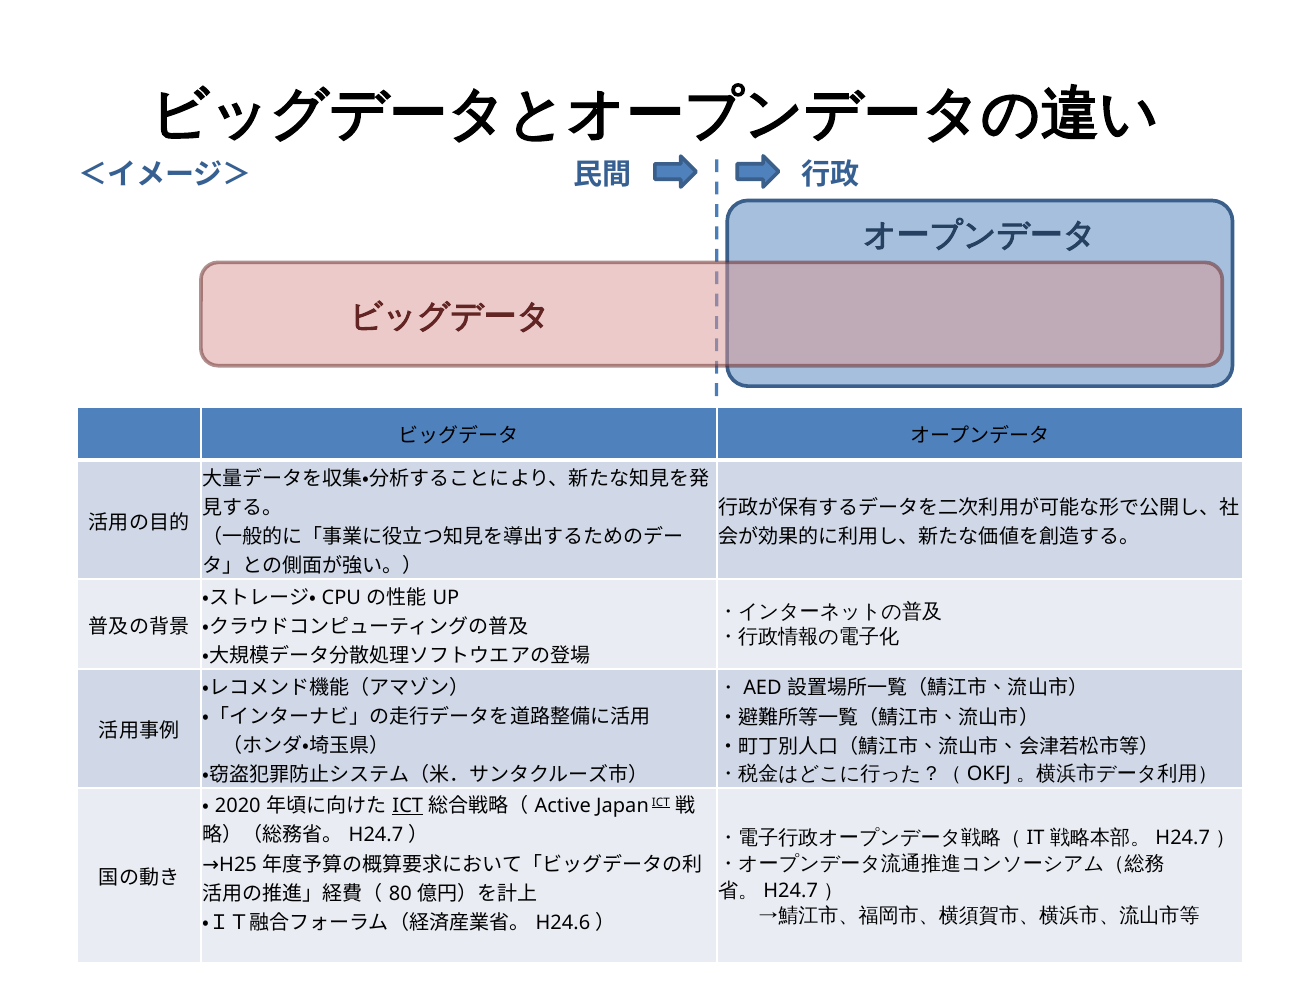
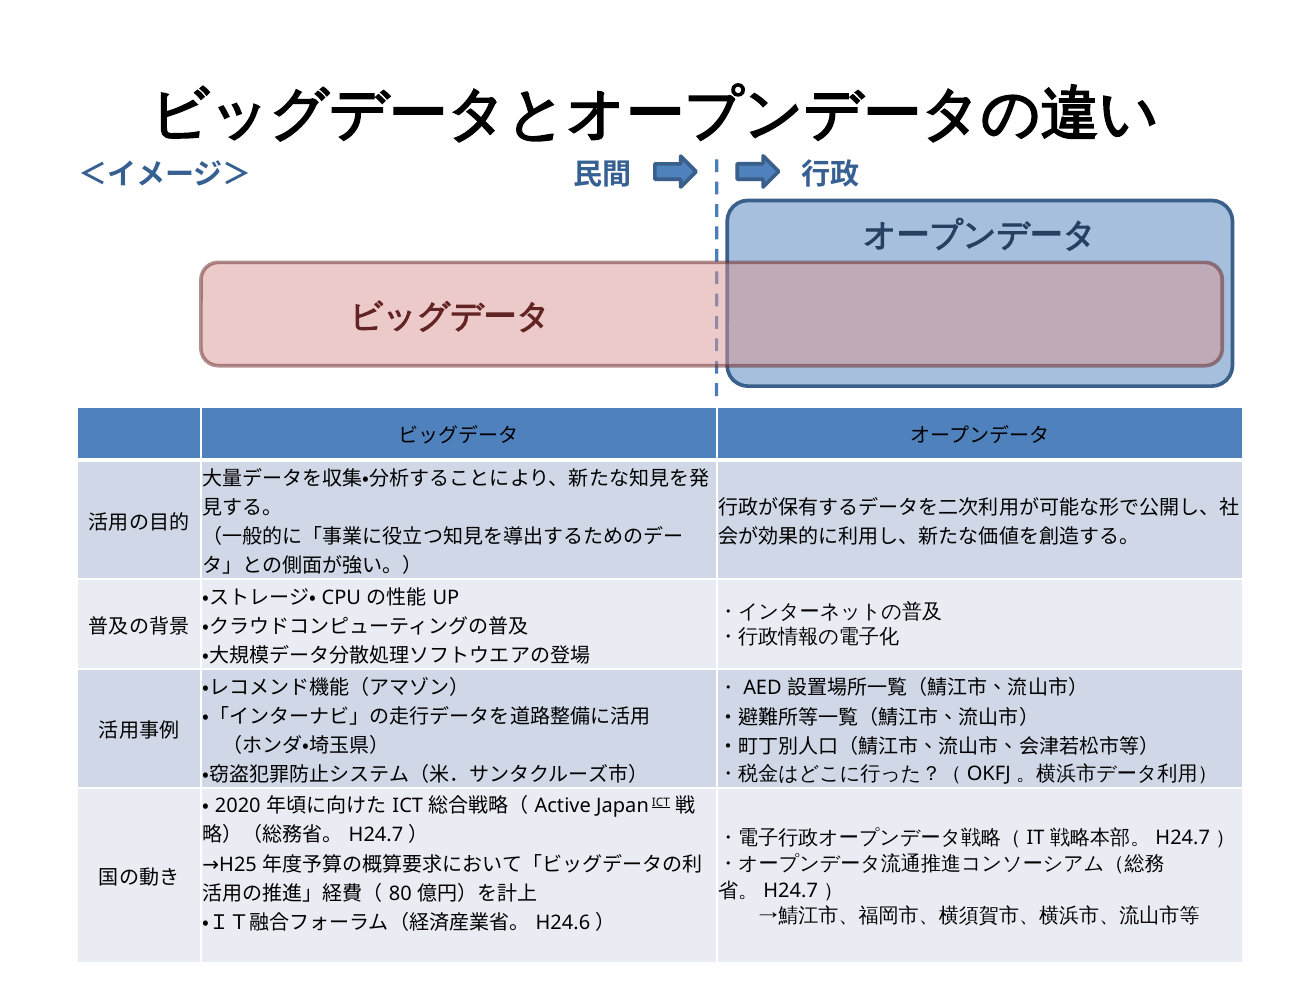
ICT at (408, 805) underline: present -> none
